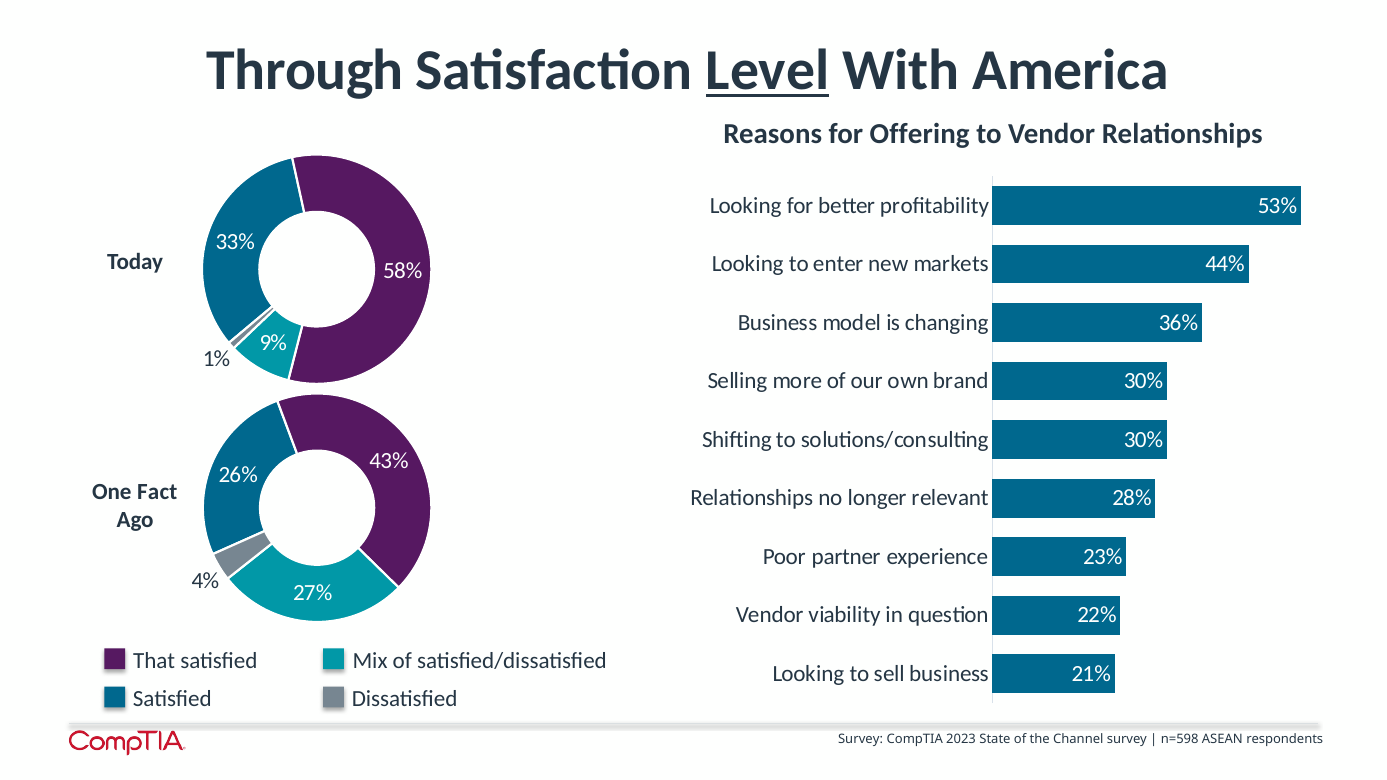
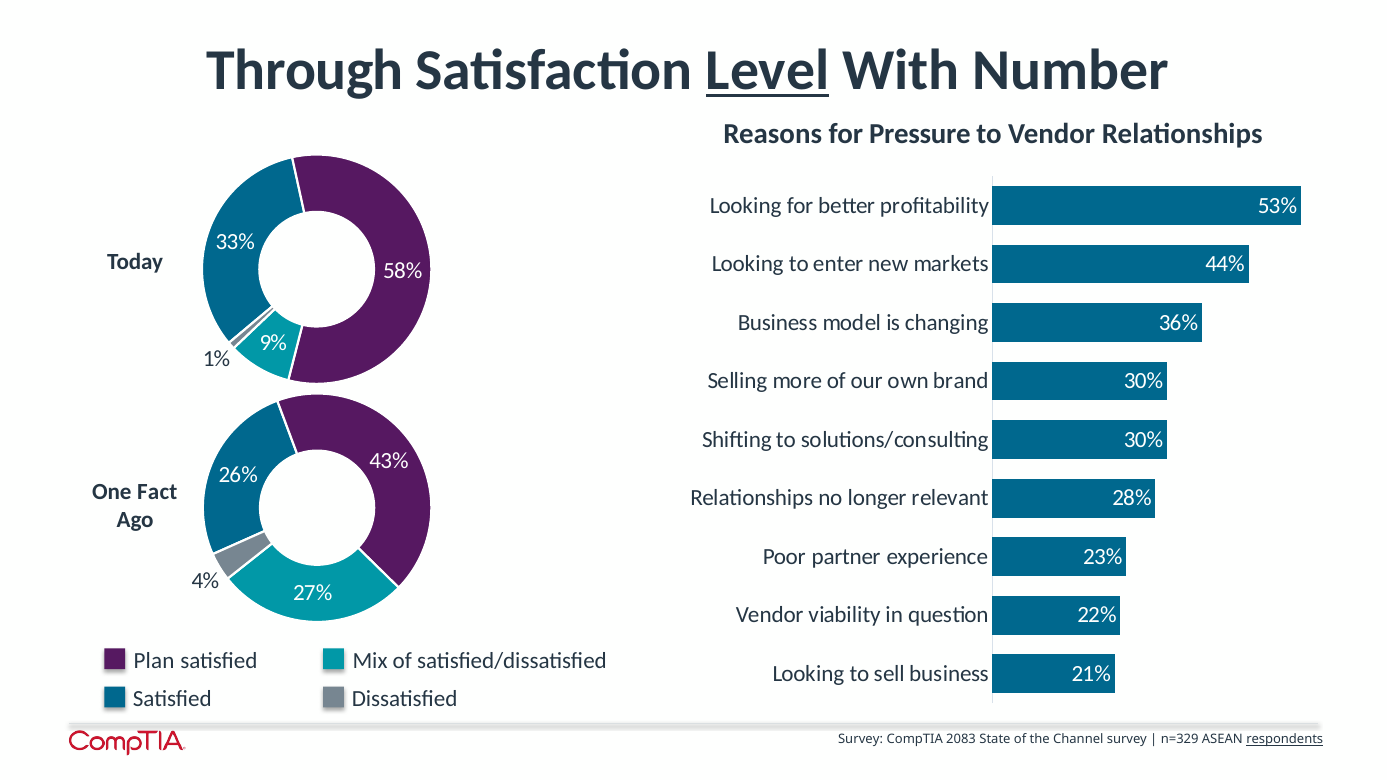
America: America -> Number
Offering: Offering -> Pressure
That: That -> Plan
2023: 2023 -> 2083
n=598: n=598 -> n=329
respondents underline: none -> present
